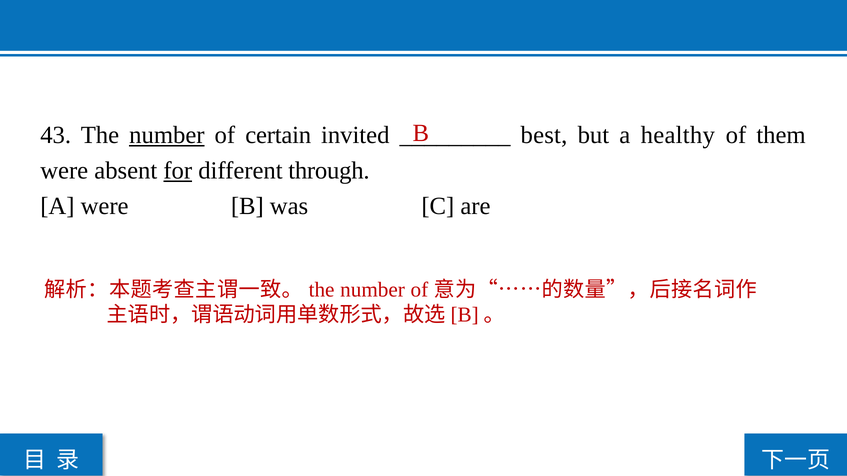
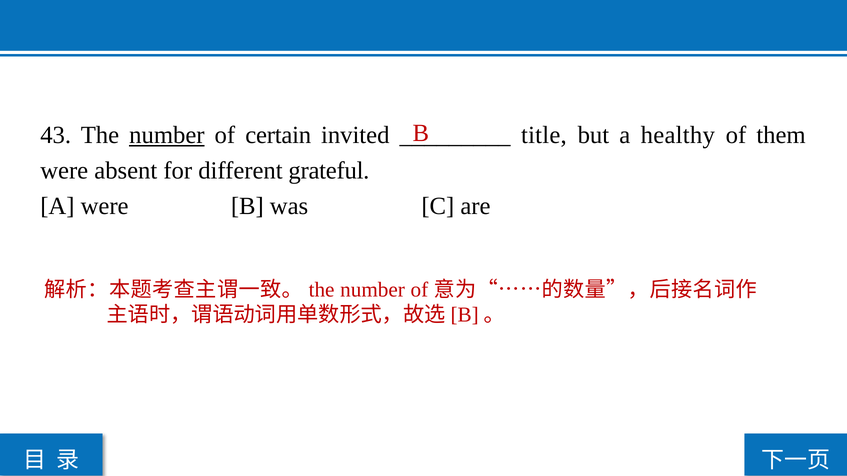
best: best -> title
for underline: present -> none
through: through -> grateful
